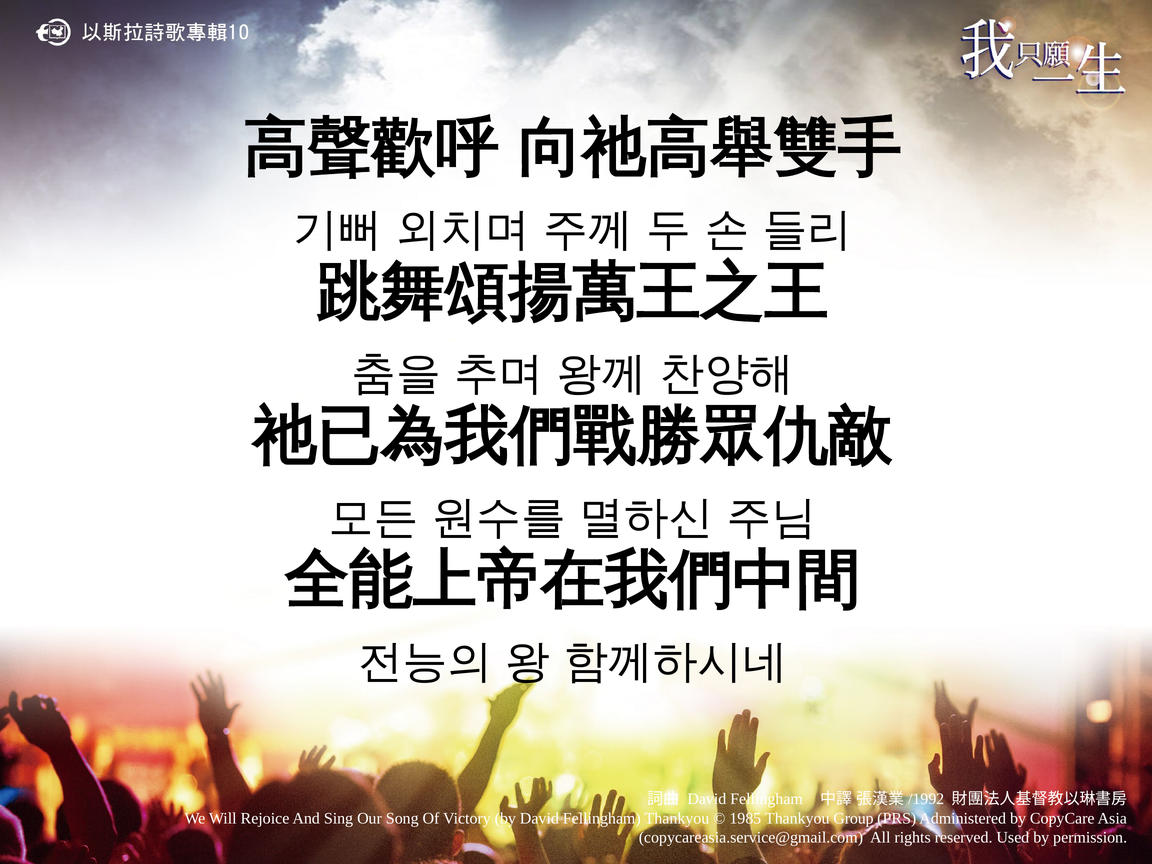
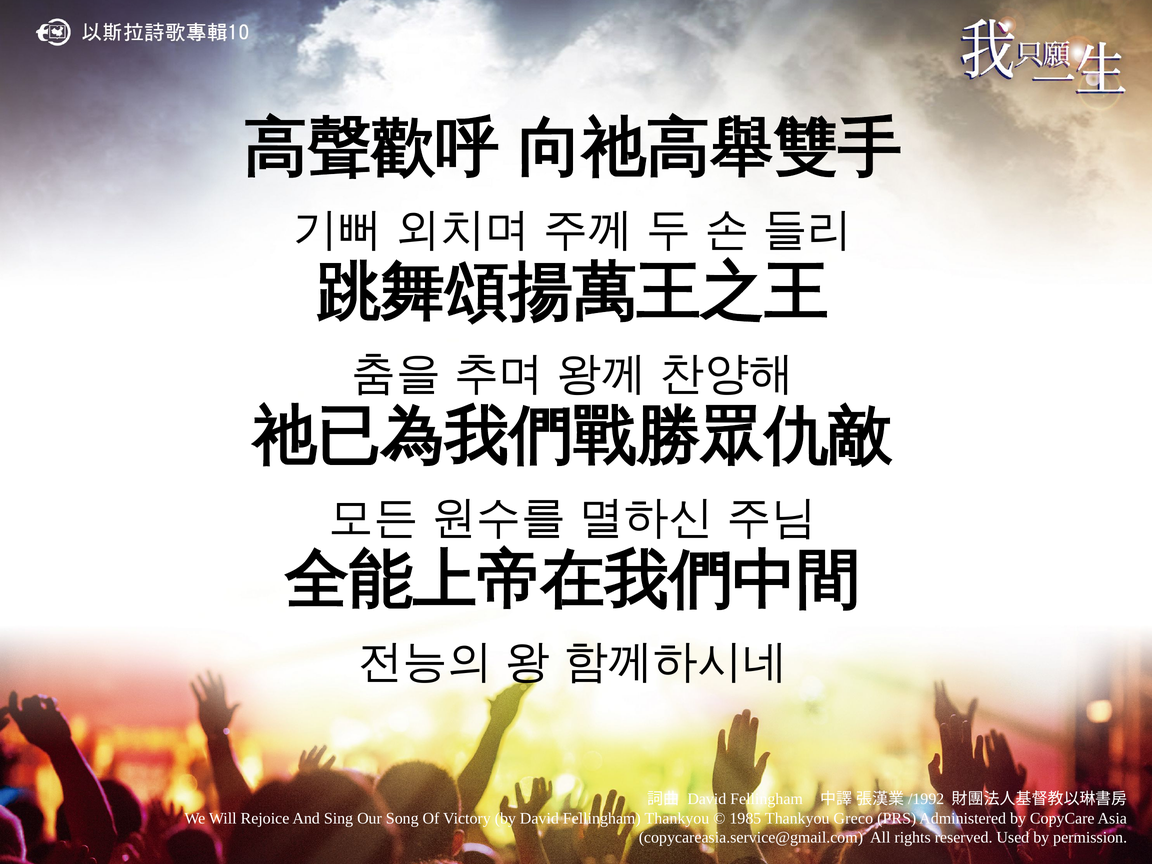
Group: Group -> Greco
